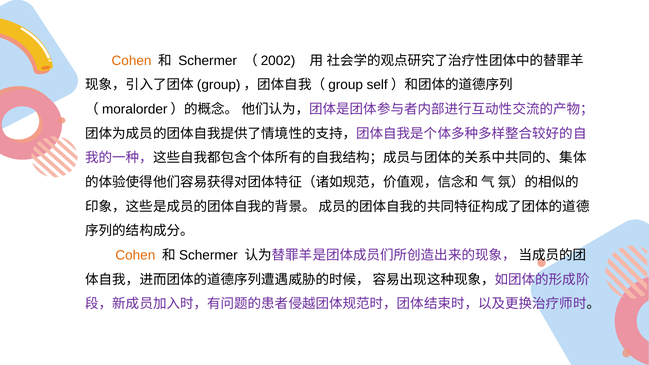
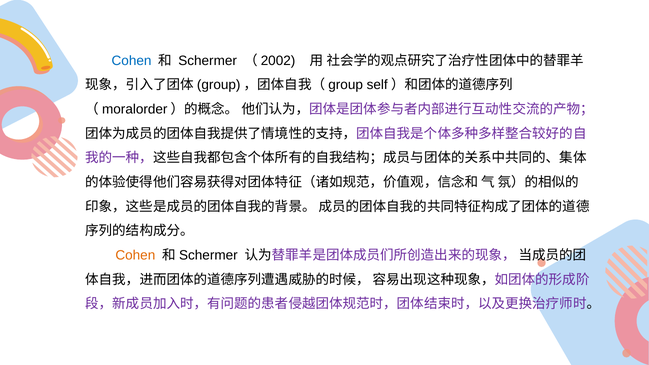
Cohen at (132, 61) colour: orange -> blue
